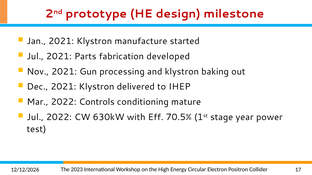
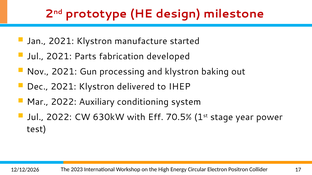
Controls: Controls -> Auxiliary
mature: mature -> system
